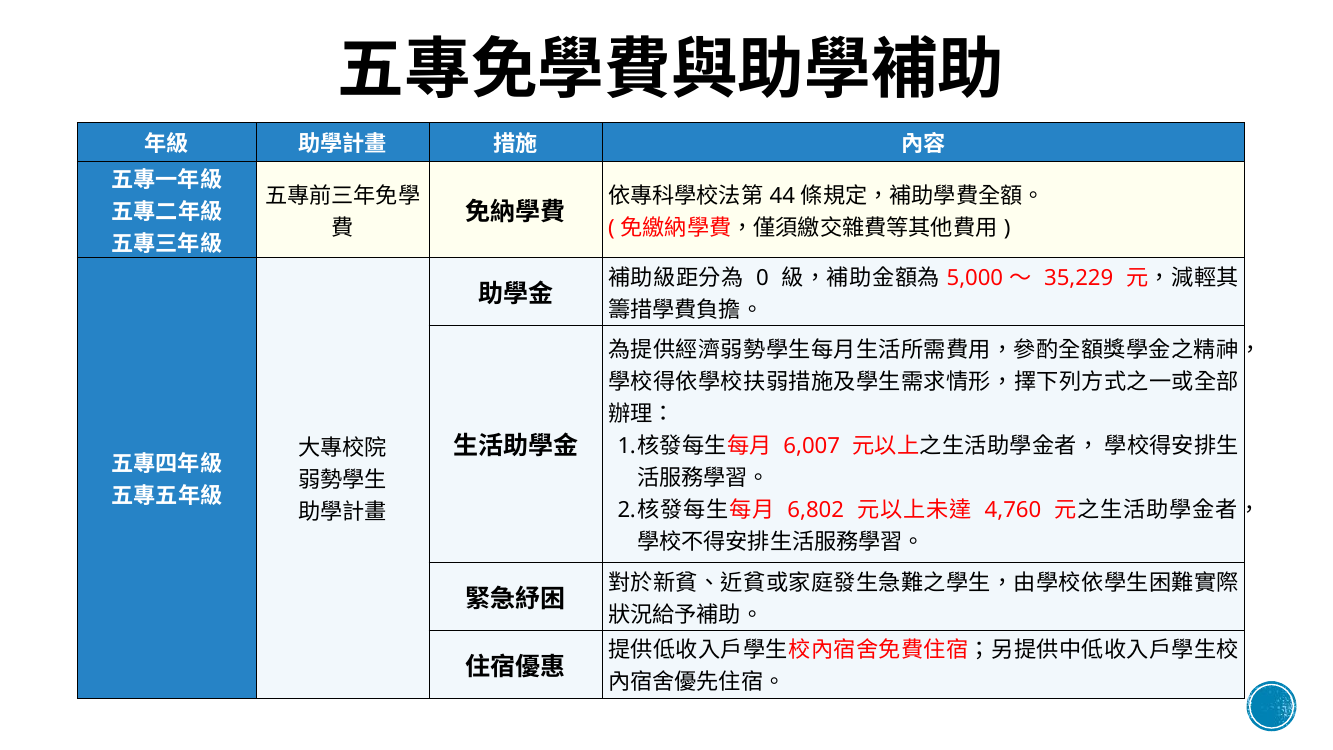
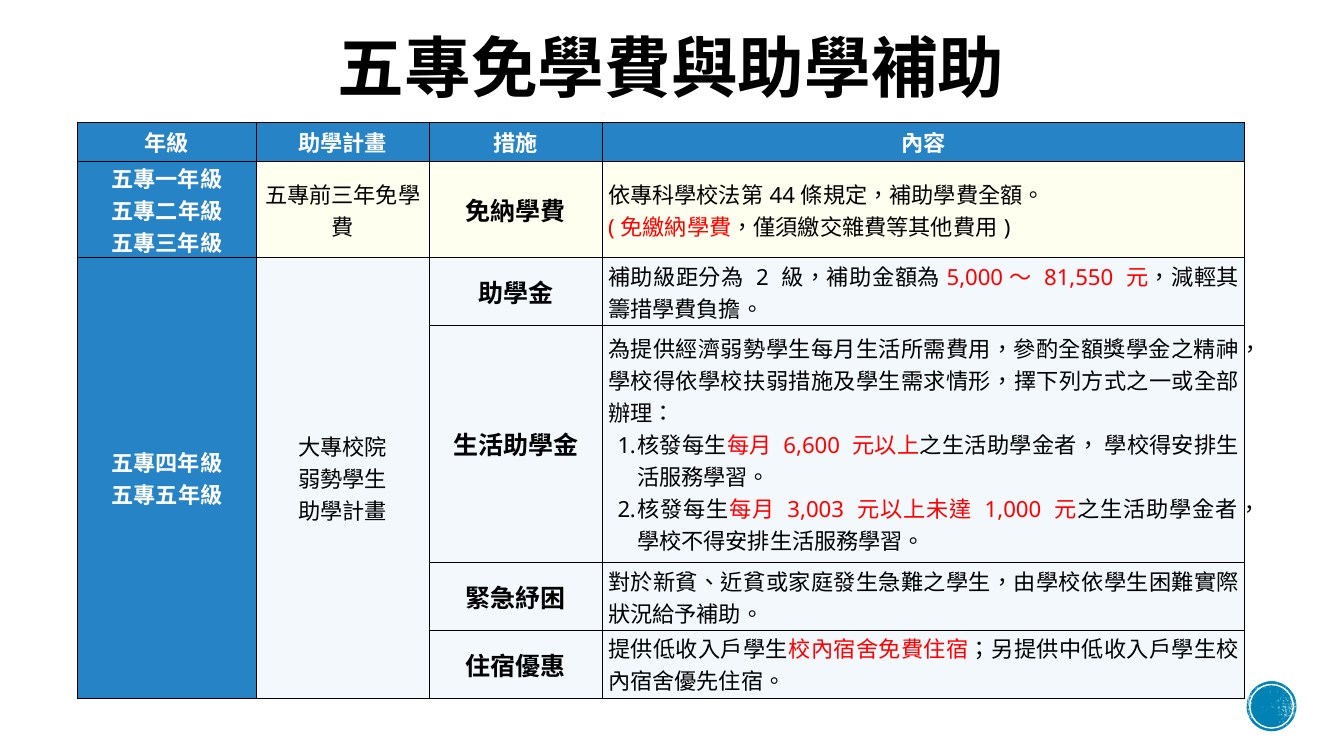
0: 0 -> 2
35,229: 35,229 -> 81,550
6,007: 6,007 -> 6,600
6,802: 6,802 -> 3,003
4,760: 4,760 -> 1,000
